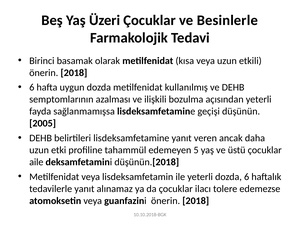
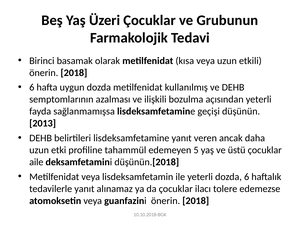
Besinlerle: Besinlerle -> Grubunun
2005: 2005 -> 2013
